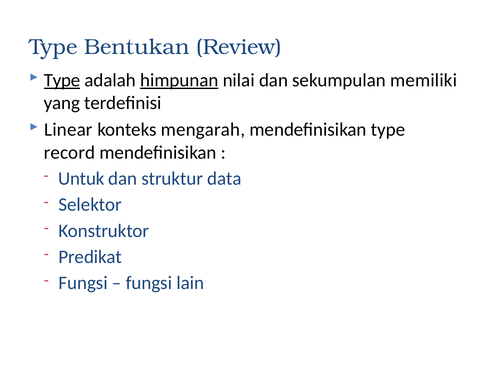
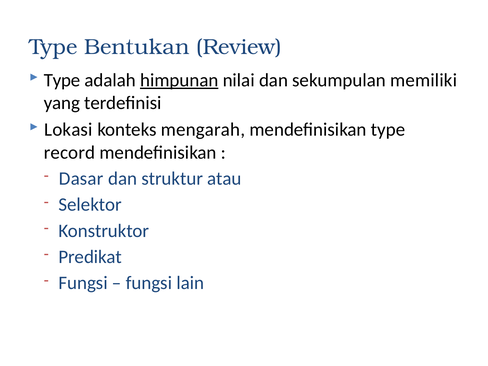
Type at (62, 80) underline: present -> none
Linear: Linear -> Lokasi
Untuk: Untuk -> Dasar
data: data -> atau
